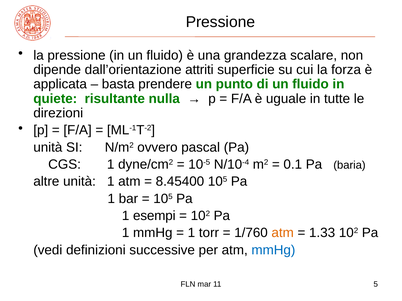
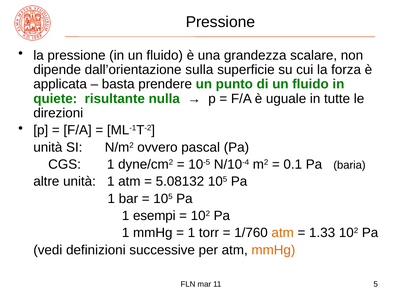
attriti: attriti -> sulla
8.45400: 8.45400 -> 5.08132
mmHg at (273, 250) colour: blue -> orange
